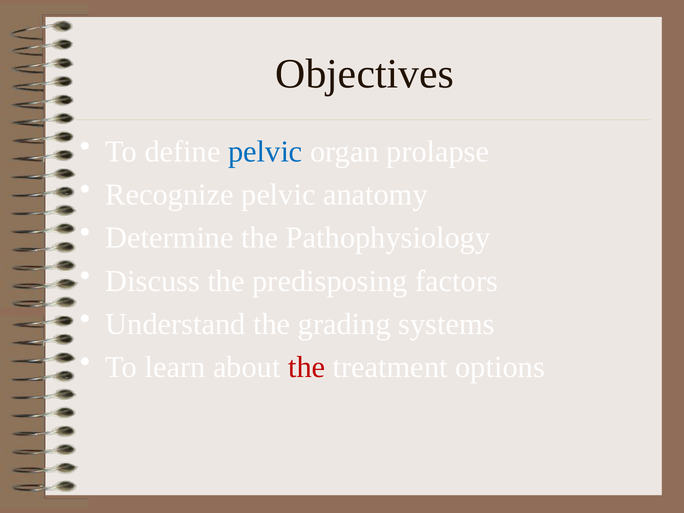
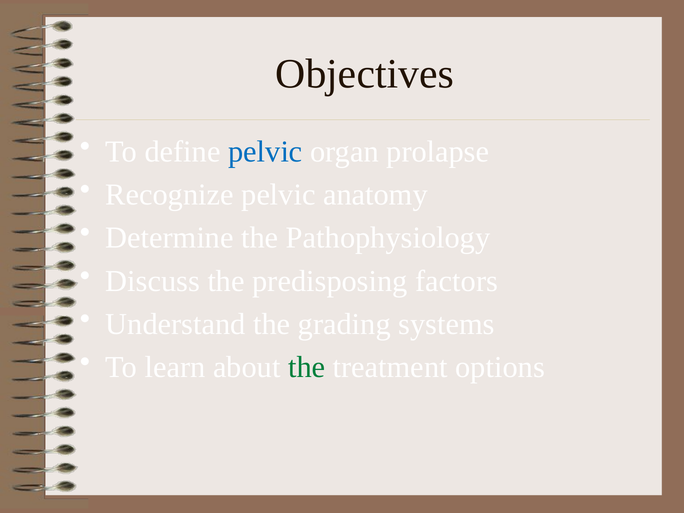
the at (307, 367) colour: red -> green
